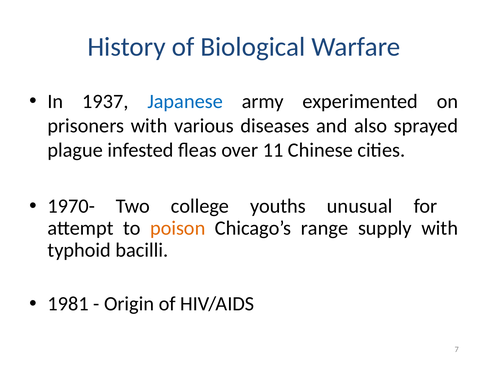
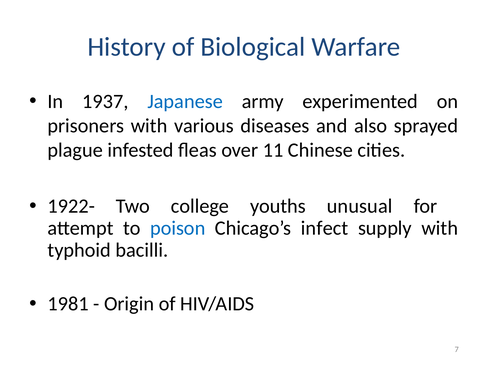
1970-: 1970- -> 1922-
poison colour: orange -> blue
range: range -> infect
